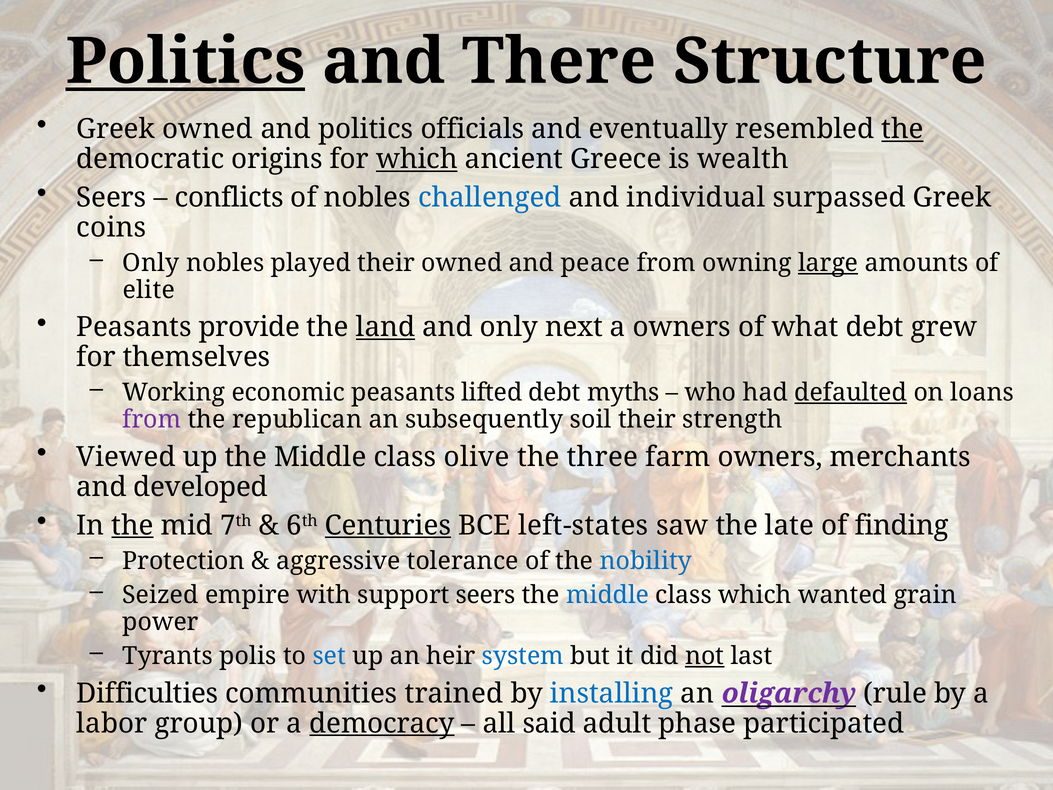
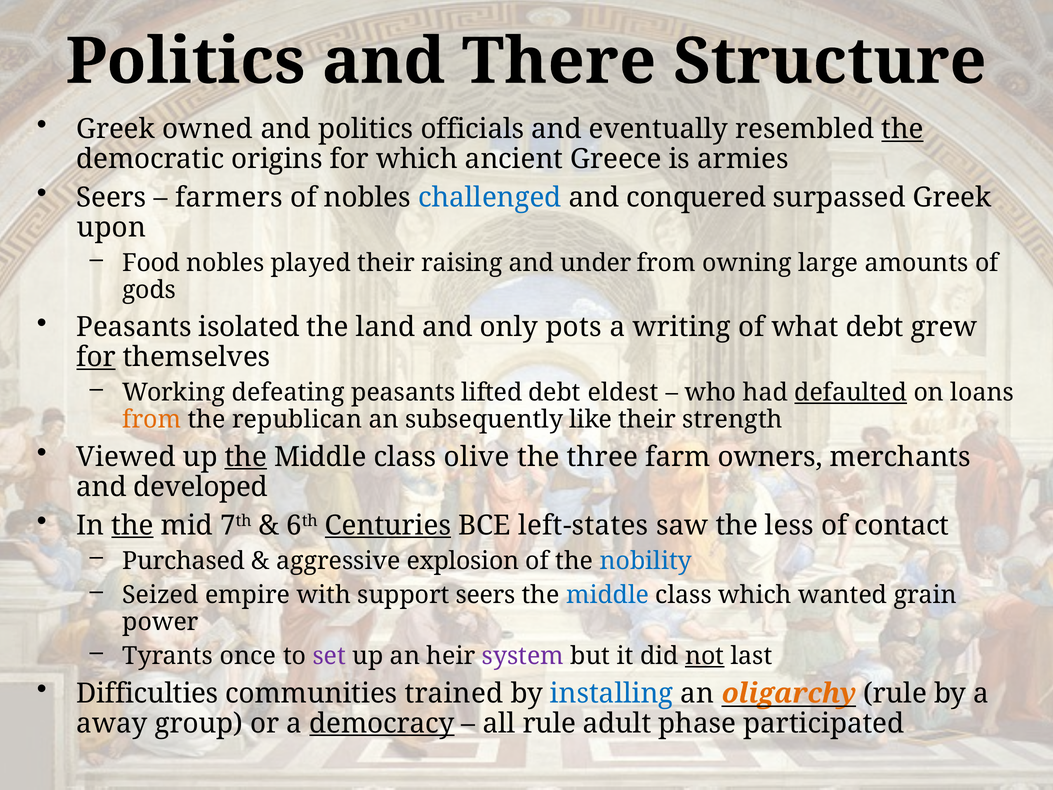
Politics at (185, 62) underline: present -> none
which at (417, 159) underline: present -> none
wealth: wealth -> armies
conflicts: conflicts -> farmers
individual: individual -> conquered
coins: coins -> upon
Only at (151, 263): Only -> Food
their owned: owned -> raising
peace: peace -> under
large underline: present -> none
elite: elite -> gods
provide: provide -> isolated
land underline: present -> none
next: next -> pots
a owners: owners -> writing
for at (96, 357) underline: none -> present
economic: economic -> defeating
myths: myths -> eldest
from at (152, 419) colour: purple -> orange
soil: soil -> like
the at (246, 457) underline: none -> present
late: late -> less
finding: finding -> contact
Protection: Protection -> Purchased
tolerance: tolerance -> explosion
polis: polis -> once
set colour: blue -> purple
system colour: blue -> purple
oligarchy colour: purple -> orange
labor: labor -> away
all said: said -> rule
